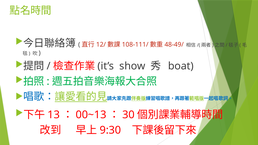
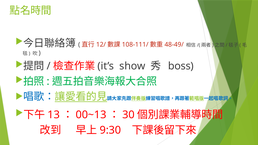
boat: boat -> boss
